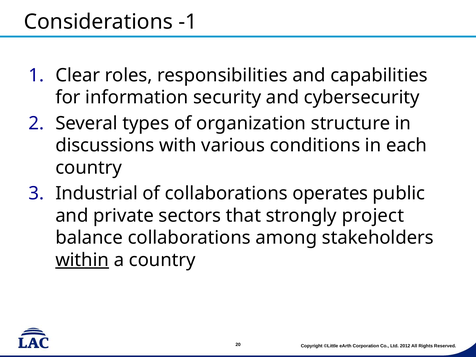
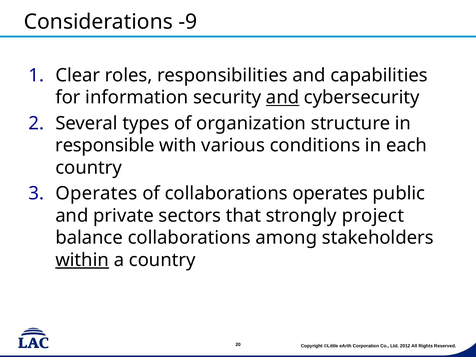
-1: -1 -> -9
and at (283, 97) underline: none -> present
discussions: discussions -> responsible
Industrial at (97, 194): Industrial -> Operates
